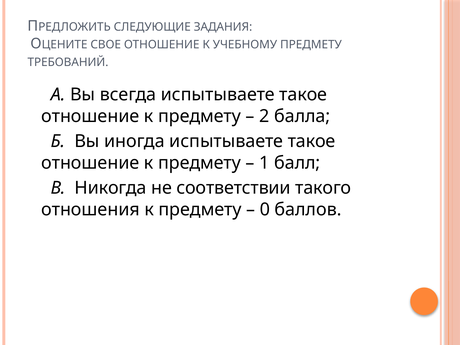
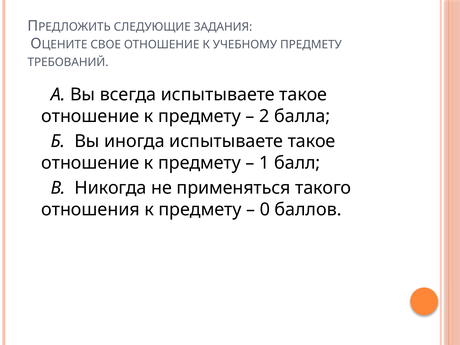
соответствии: соответствии -> применяться
